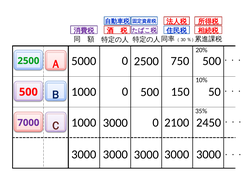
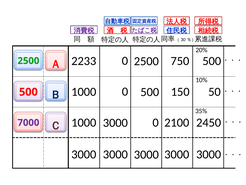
5000: 5000 -> 2233
